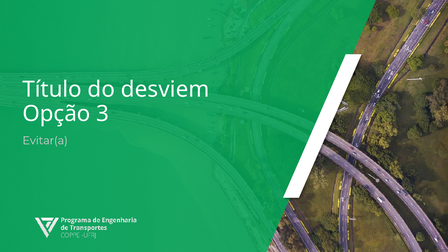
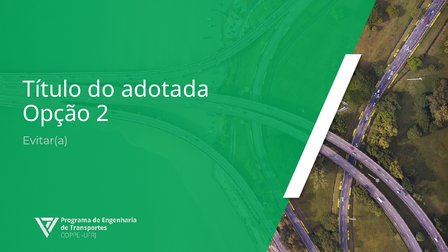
desviem: desviem -> adotada
3: 3 -> 2
